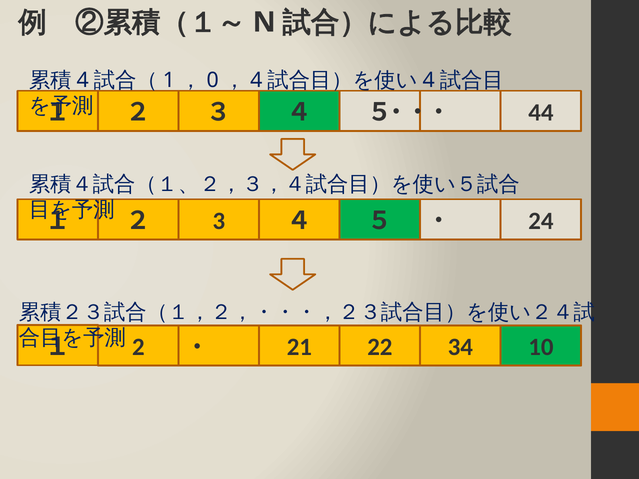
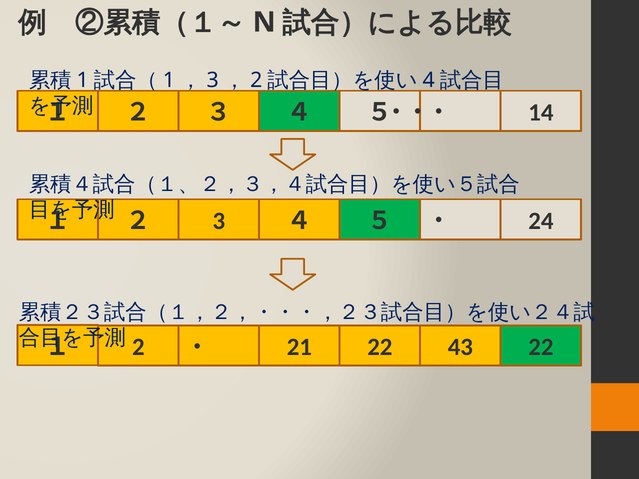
4 at (83, 80): 4 -> 1
0 at (213, 80): 0 -> 3
4 at (256, 80): 4 -> 2
44: 44 -> 14
10 at (541, 347): 10 -> 22
34: 34 -> 43
